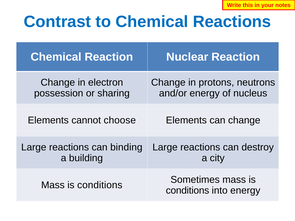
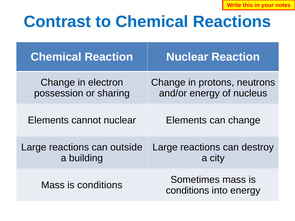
cannot choose: choose -> nuclear
binding: binding -> outside
